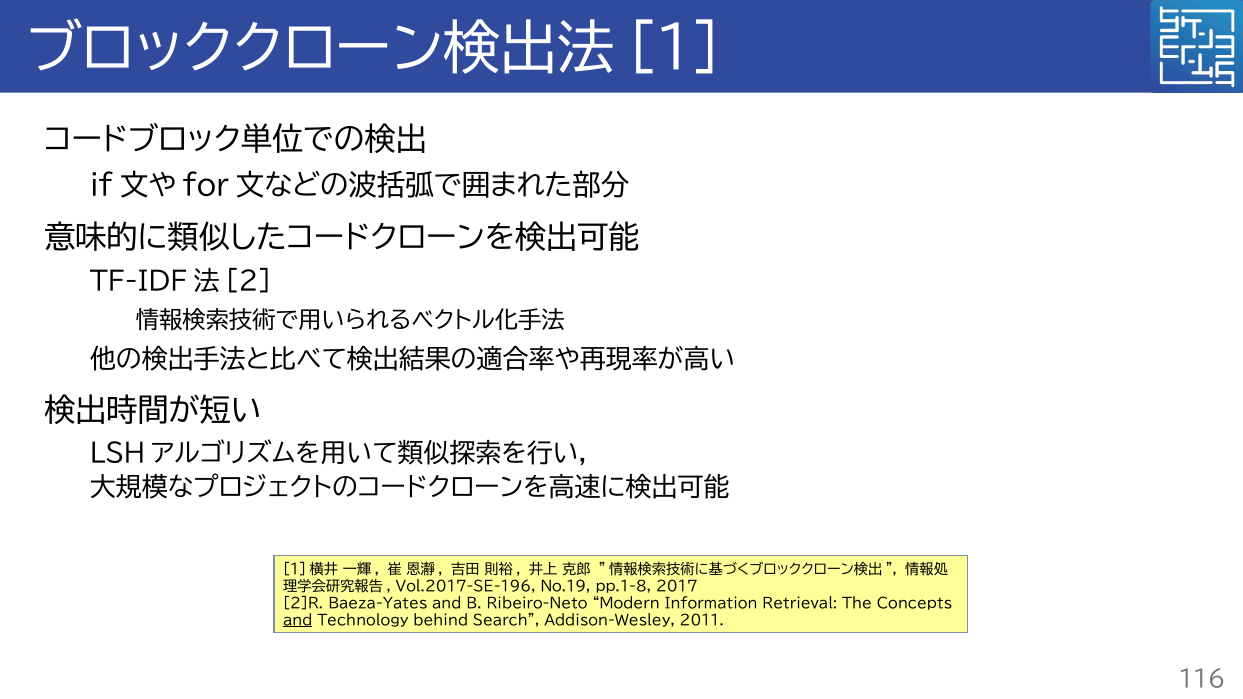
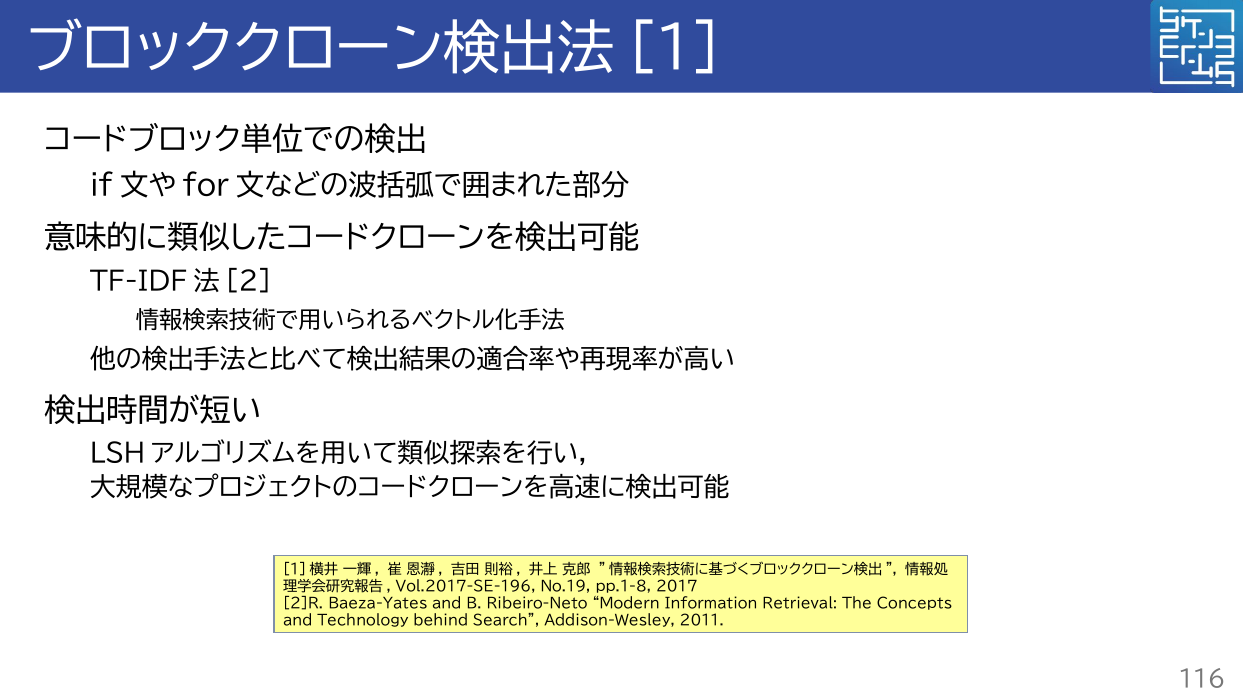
and at (298, 621) underline: present -> none
